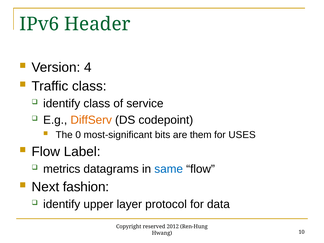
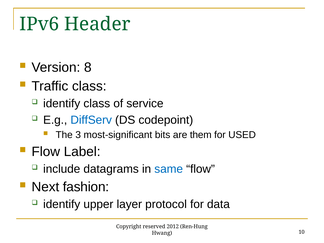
4: 4 -> 8
DiffServ colour: orange -> blue
0: 0 -> 3
USES: USES -> USED
metrics: metrics -> include
